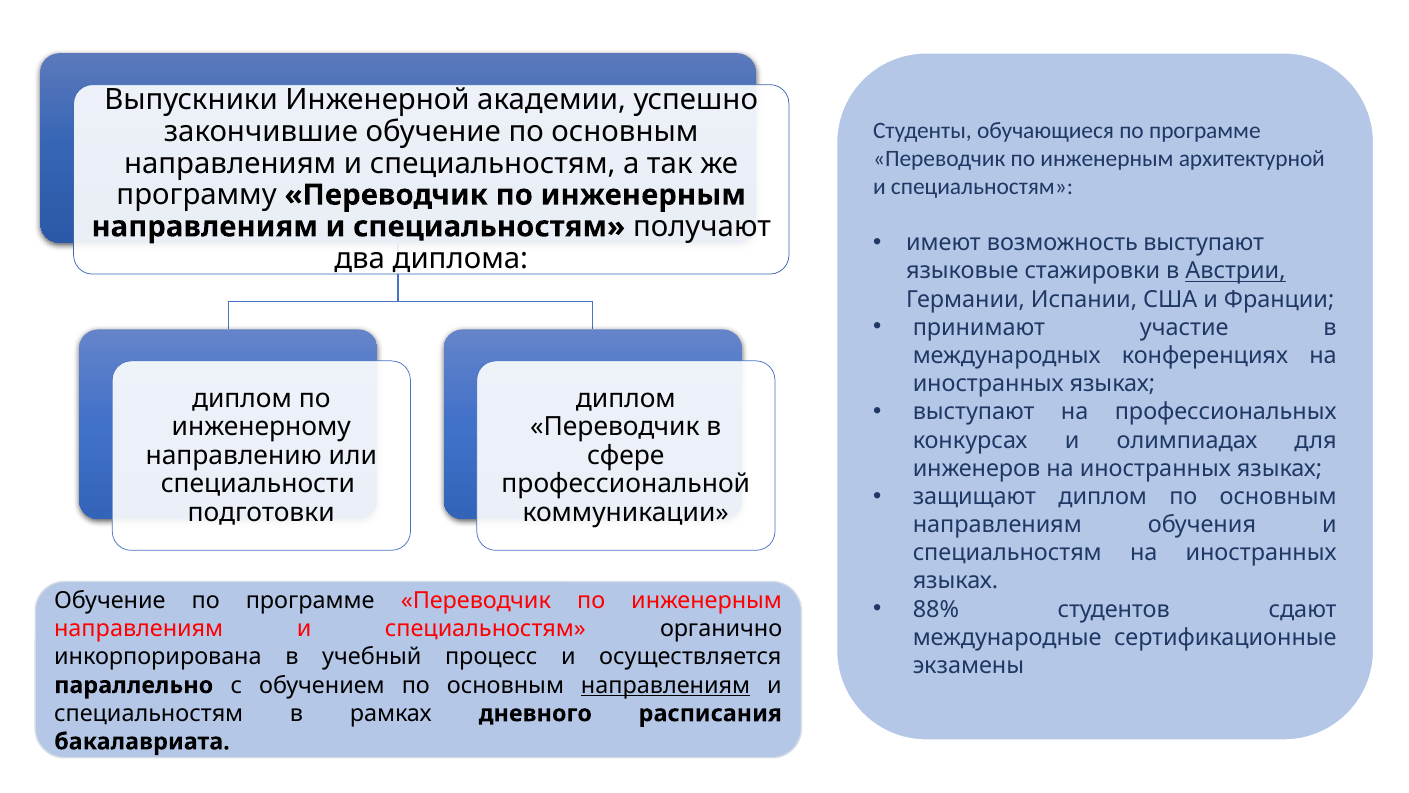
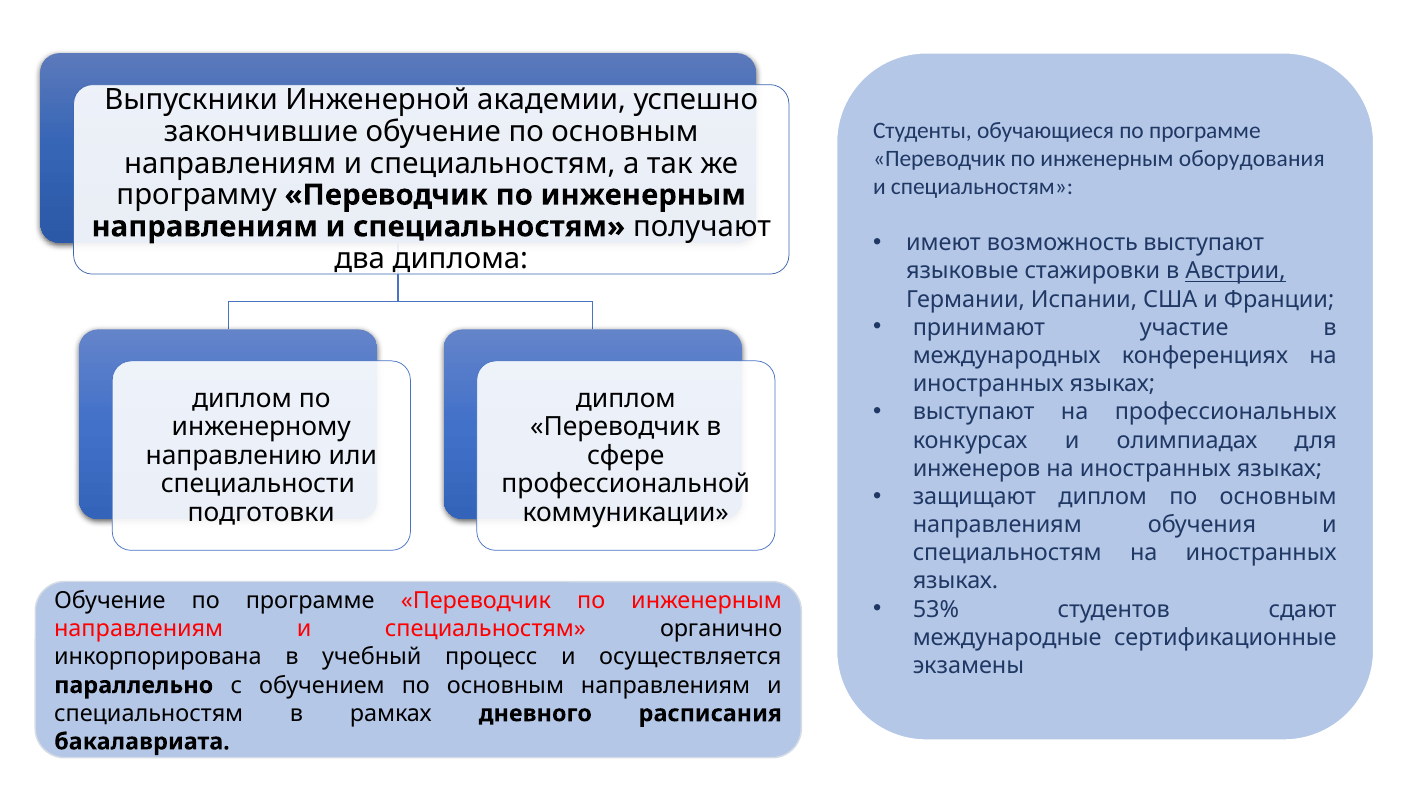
архитектурной: архитектурной -> оборудования
88%: 88% -> 53%
направлениям at (666, 685) underline: present -> none
